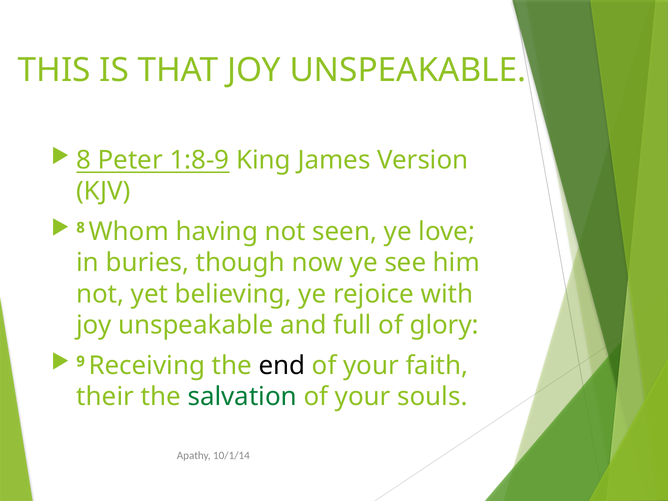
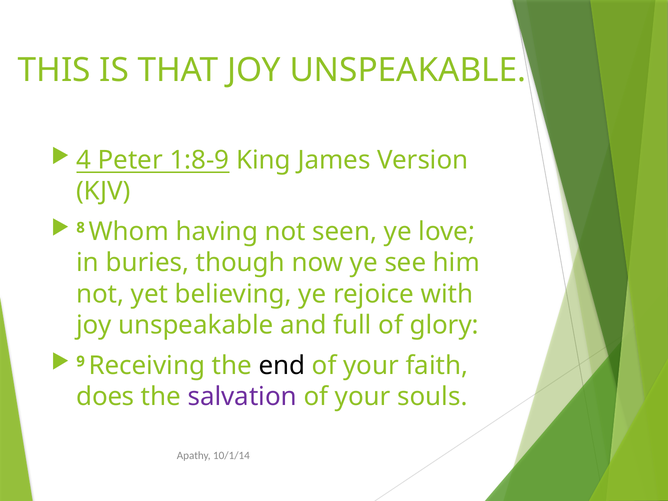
8 at (84, 160): 8 -> 4
their: their -> does
salvation colour: green -> purple
